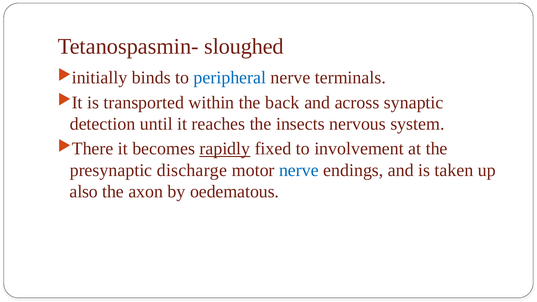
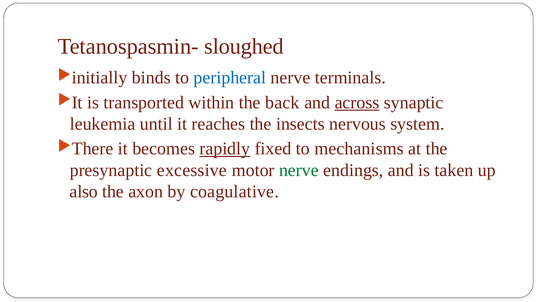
across underline: none -> present
detection: detection -> leukemia
involvement: involvement -> mechanisms
discharge: discharge -> excessive
nerve at (299, 170) colour: blue -> green
oedematous: oedematous -> coagulative
